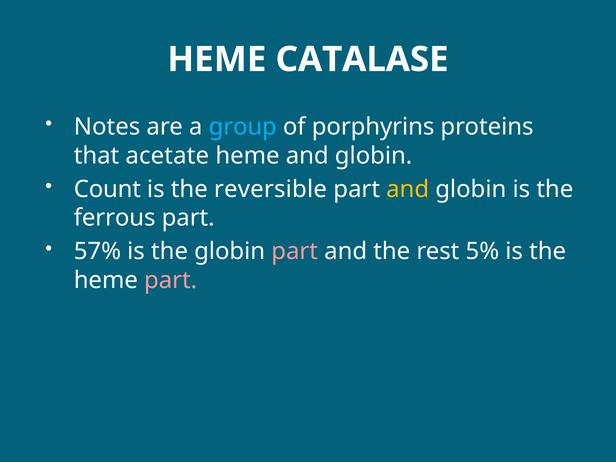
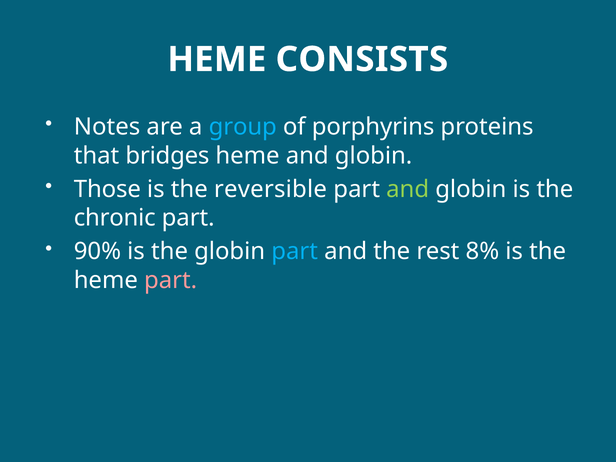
CATALASE: CATALASE -> CONSISTS
acetate: acetate -> bridges
Count: Count -> Those
and at (408, 189) colour: yellow -> light green
ferrous: ferrous -> chronic
57%: 57% -> 90%
part at (295, 252) colour: pink -> light blue
5%: 5% -> 8%
